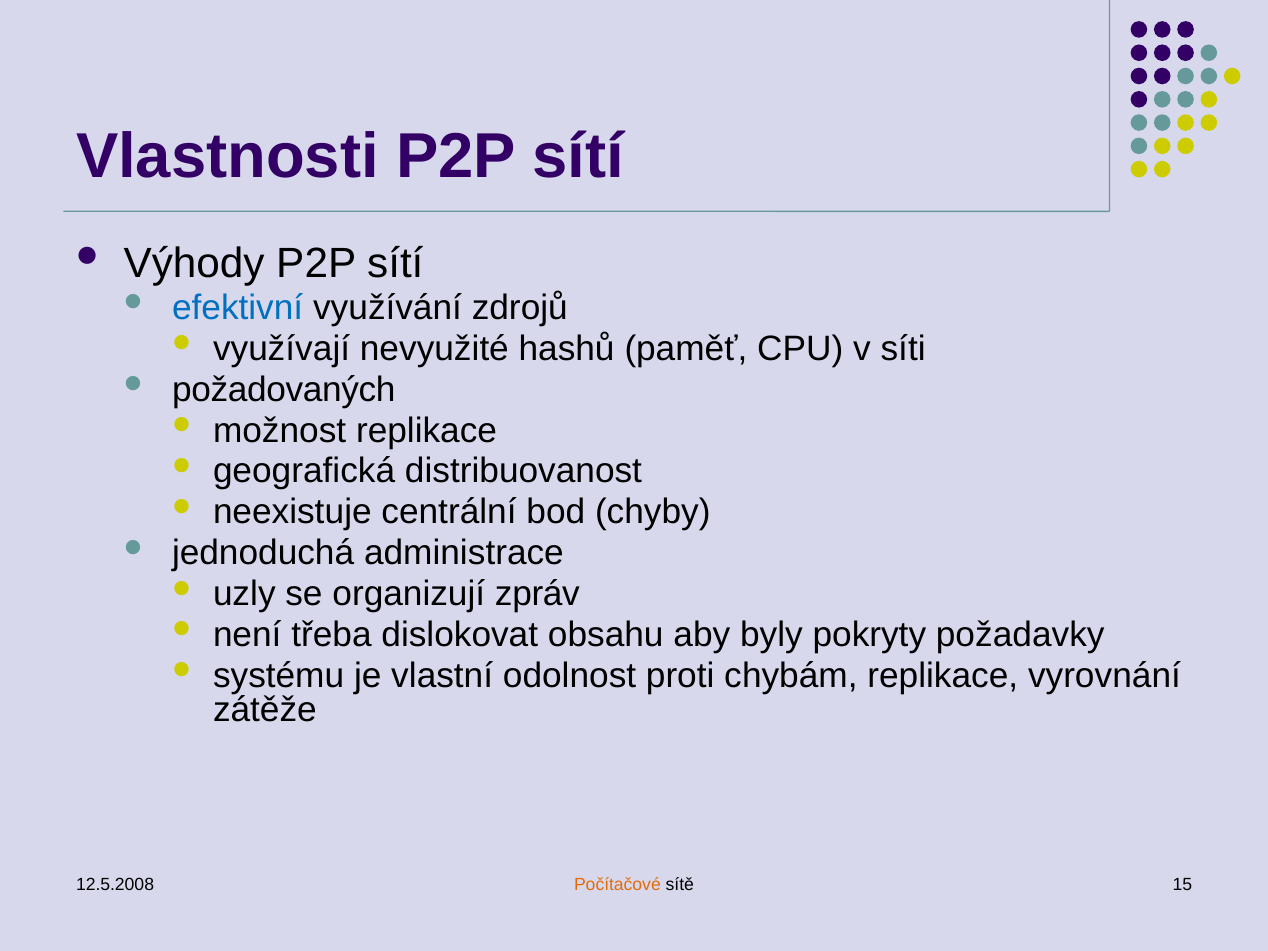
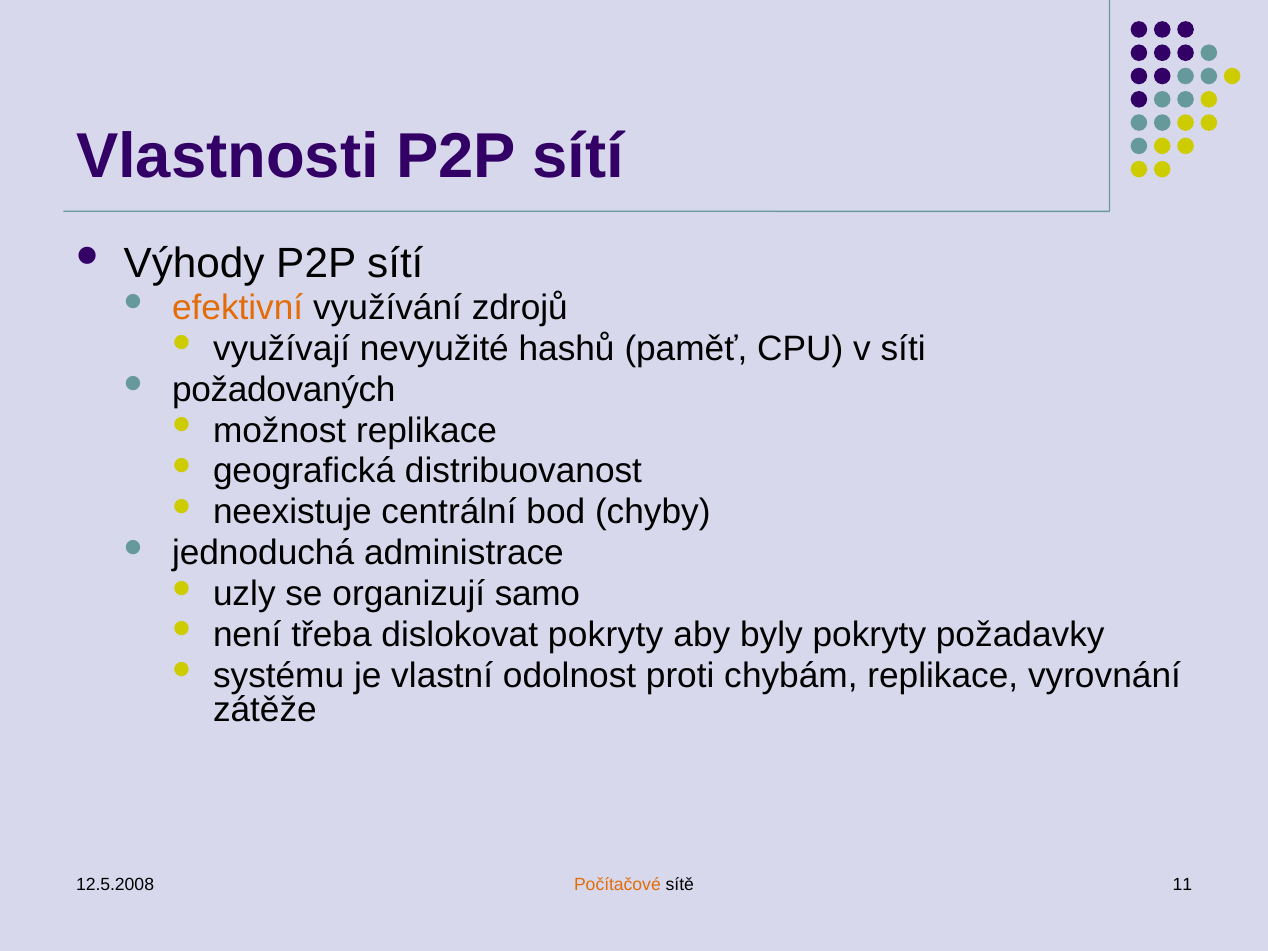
efektivní colour: blue -> orange
zpráv: zpráv -> samo
dislokovat obsahu: obsahu -> pokryty
15: 15 -> 11
